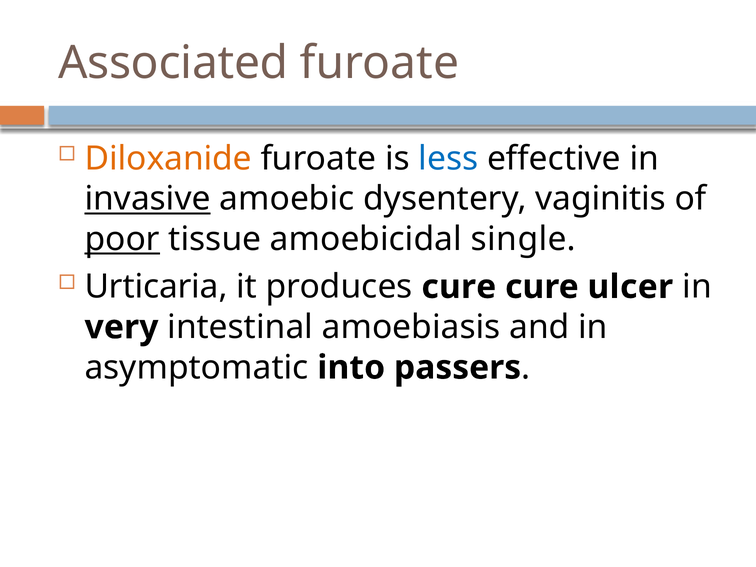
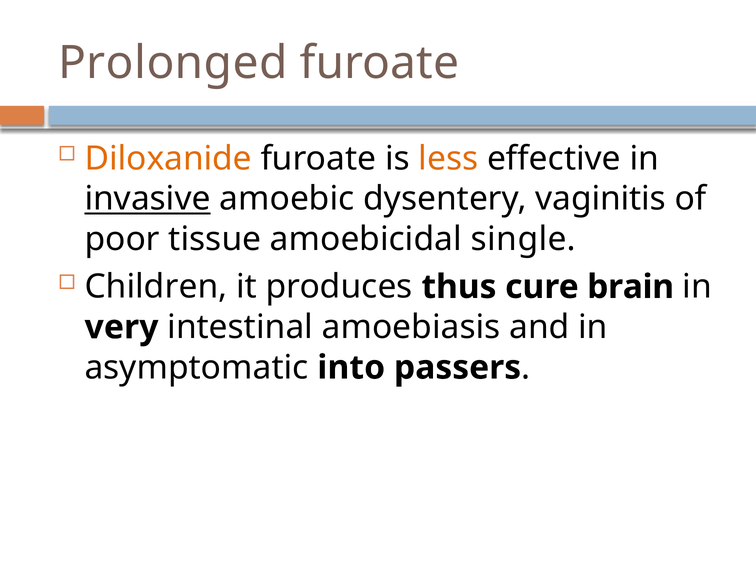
Associated: Associated -> Prolonged
less colour: blue -> orange
poor underline: present -> none
Urticaria: Urticaria -> Children
produces cure: cure -> thus
ulcer: ulcer -> brain
